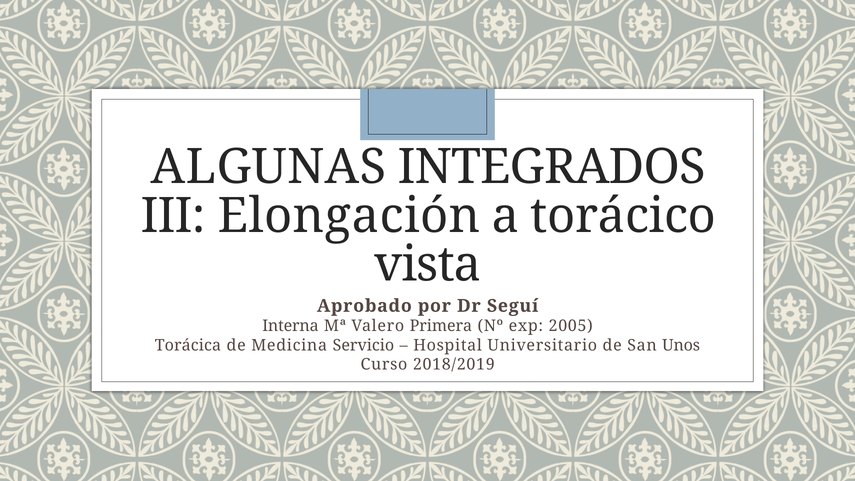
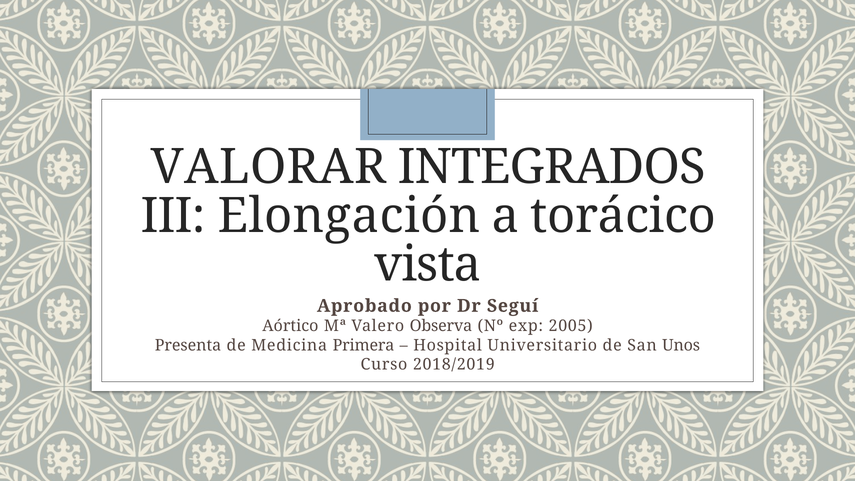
ALGUNAS: ALGUNAS -> VALORAR
Interna: Interna -> Aórtico
Primera: Primera -> Observa
Torácica: Torácica -> Presenta
Servicio: Servicio -> Primera
